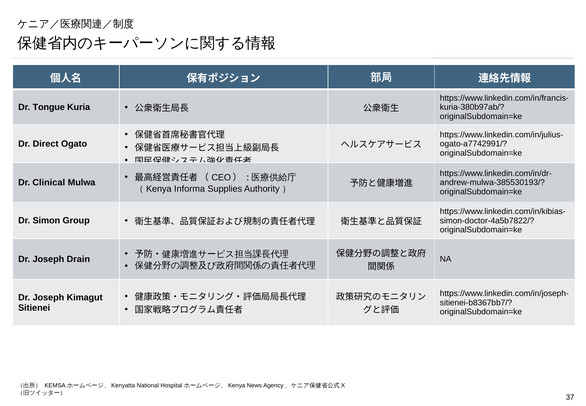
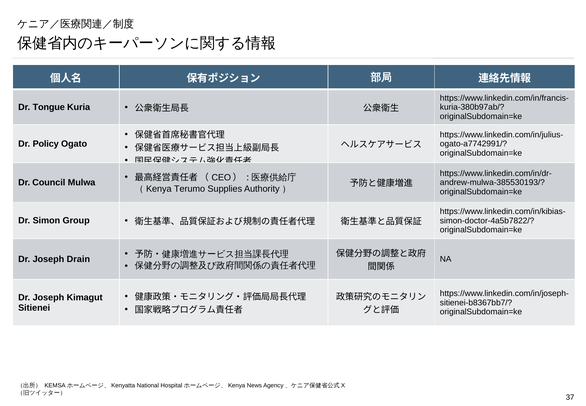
Direct: Direct -> Policy
Clinical: Clinical -> Council
Informa: Informa -> Terumo
